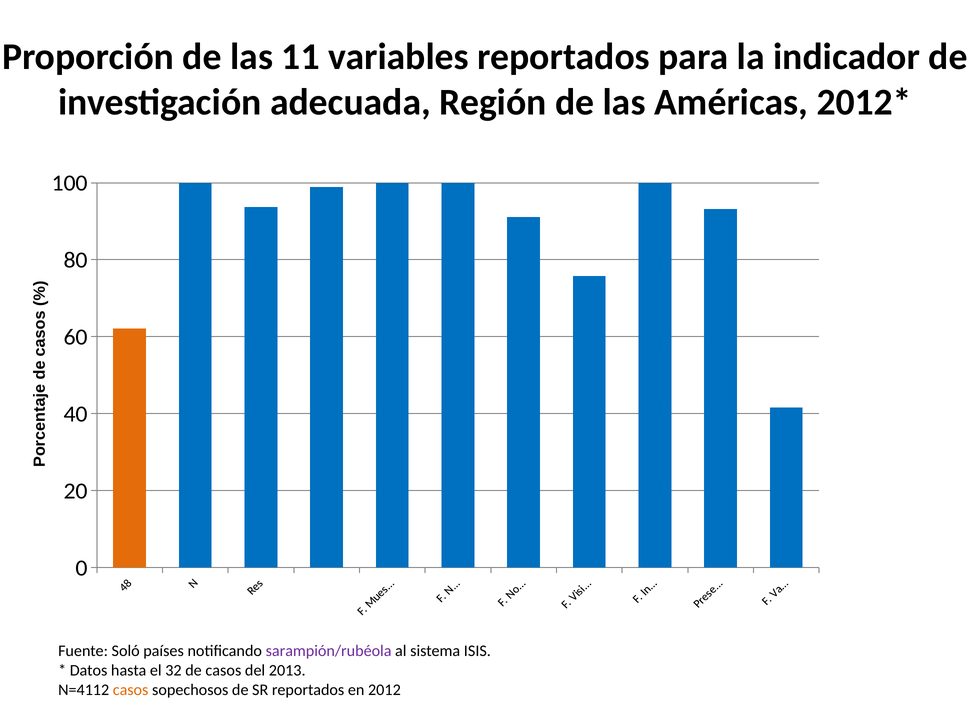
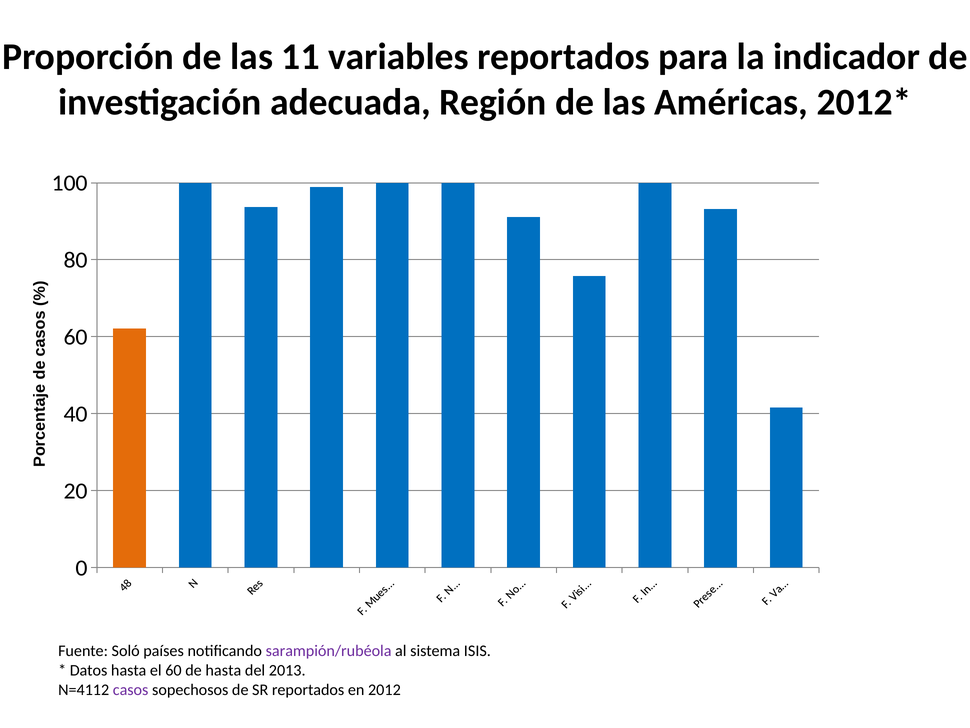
el 32: 32 -> 60
de casos: casos -> hasta
casos at (131, 689) colour: orange -> purple
